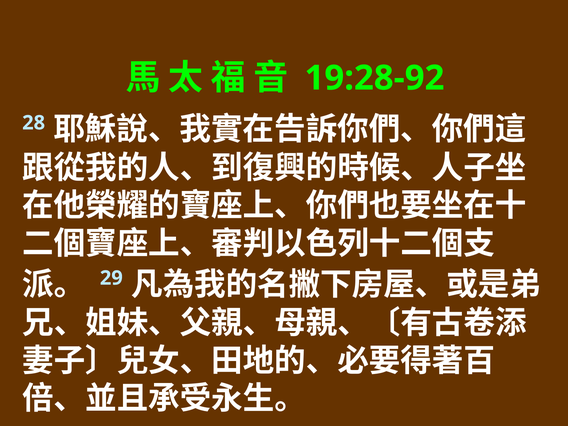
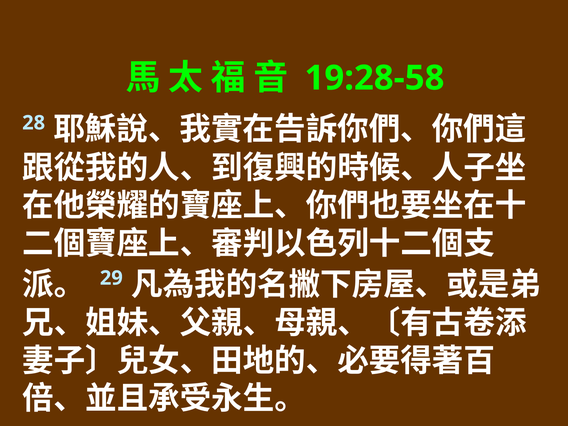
19:28-92: 19:28-92 -> 19:28-58
